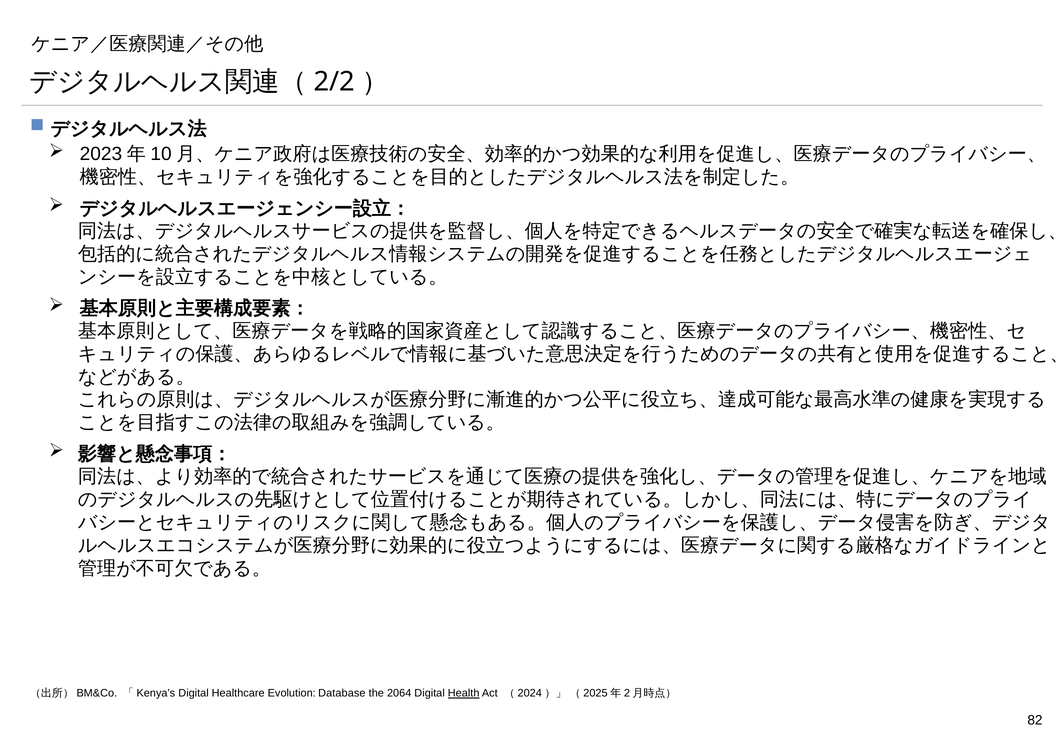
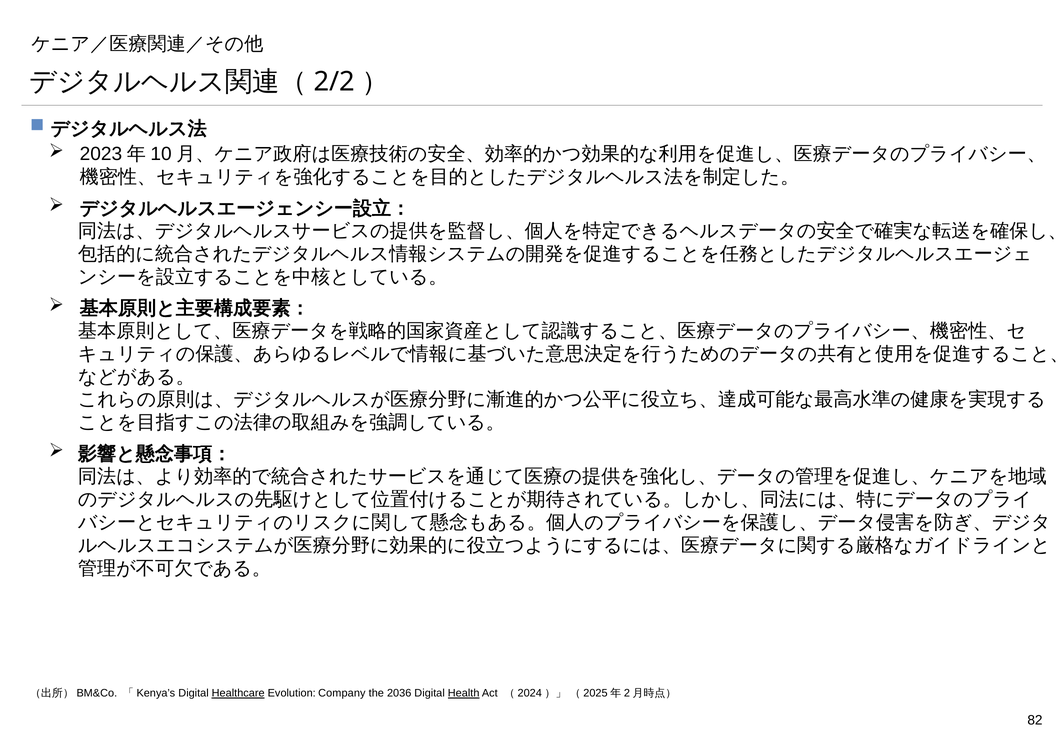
Healthcare underline: none -> present
Database: Database -> Company
2064: 2064 -> 2036
